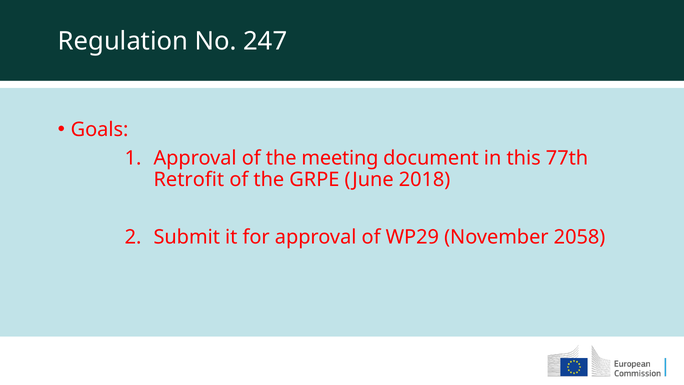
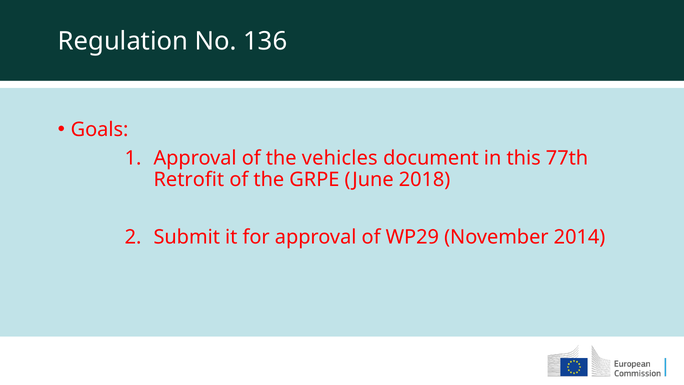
247: 247 -> 136
meeting: meeting -> vehicles
2058: 2058 -> 2014
